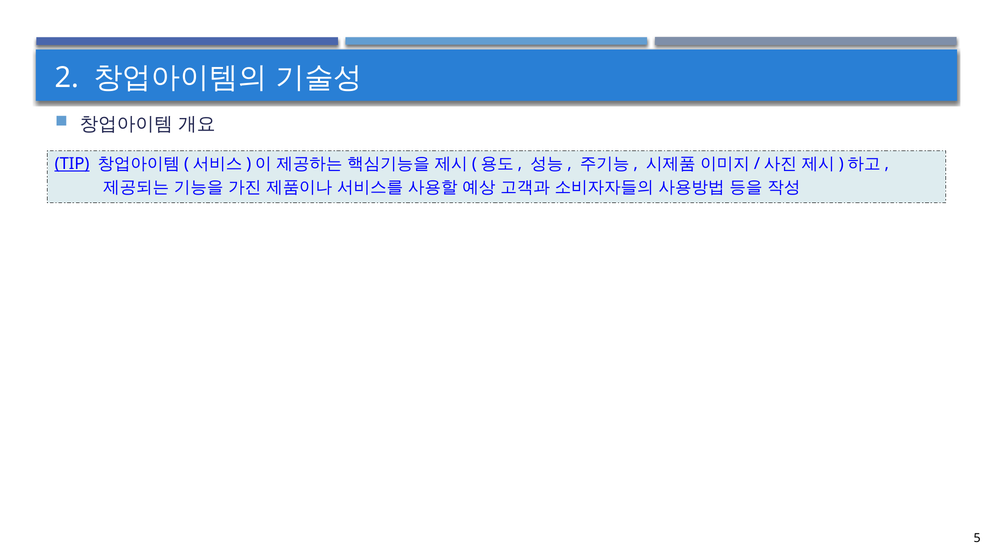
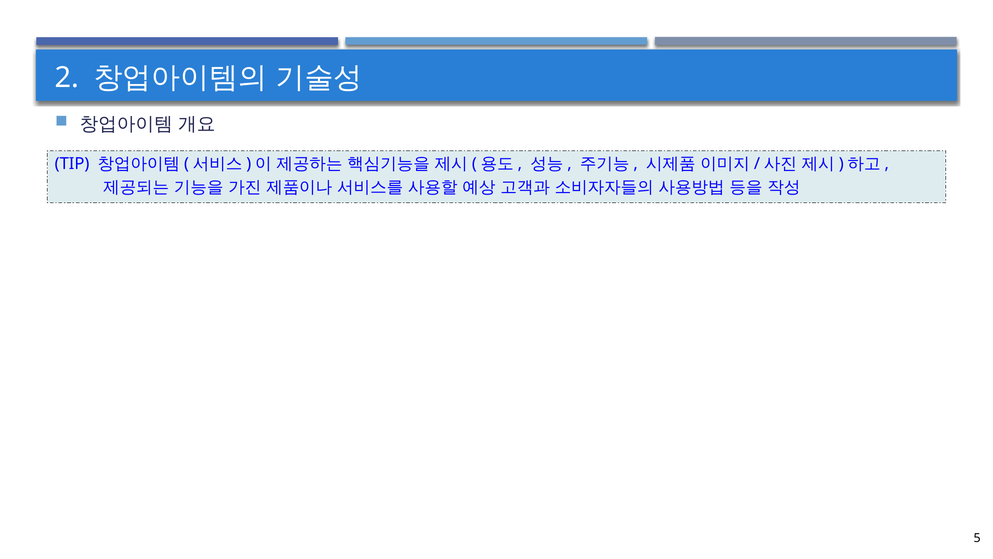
TIP underline: present -> none
